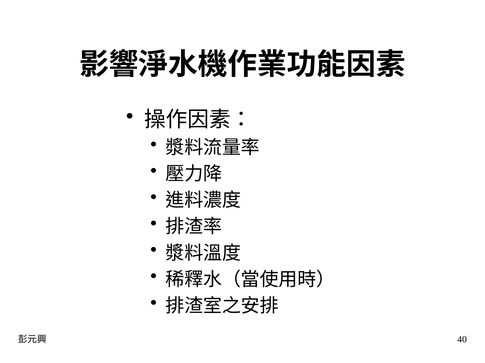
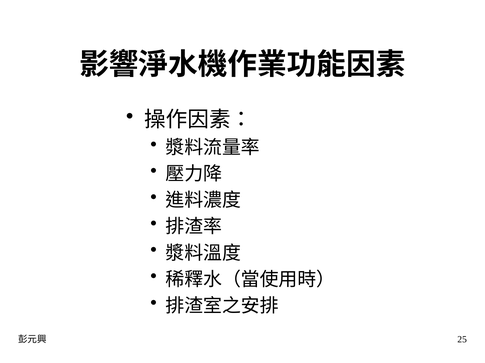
40: 40 -> 25
